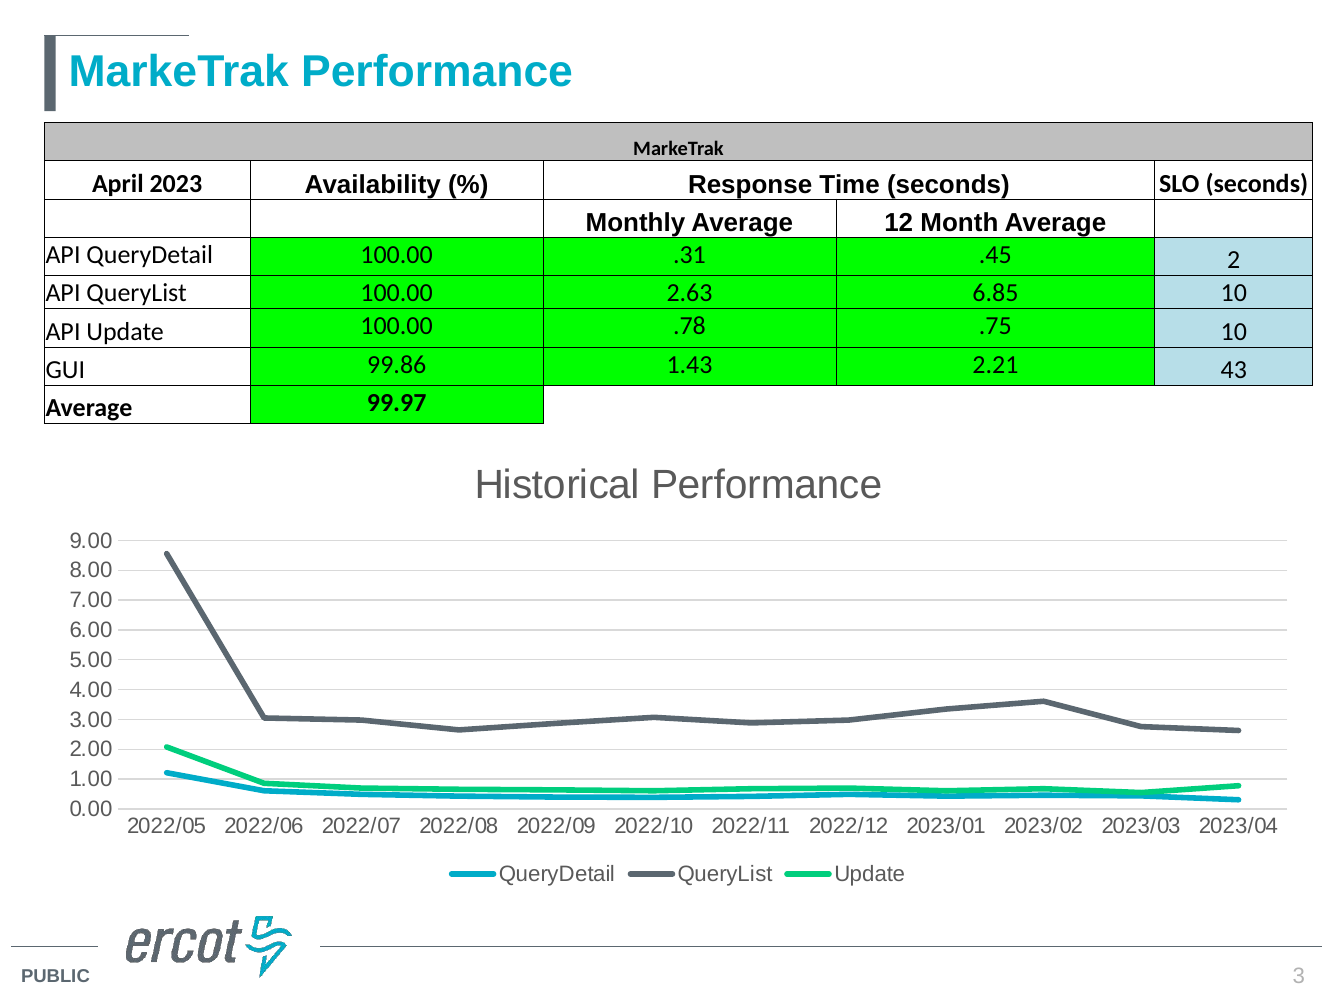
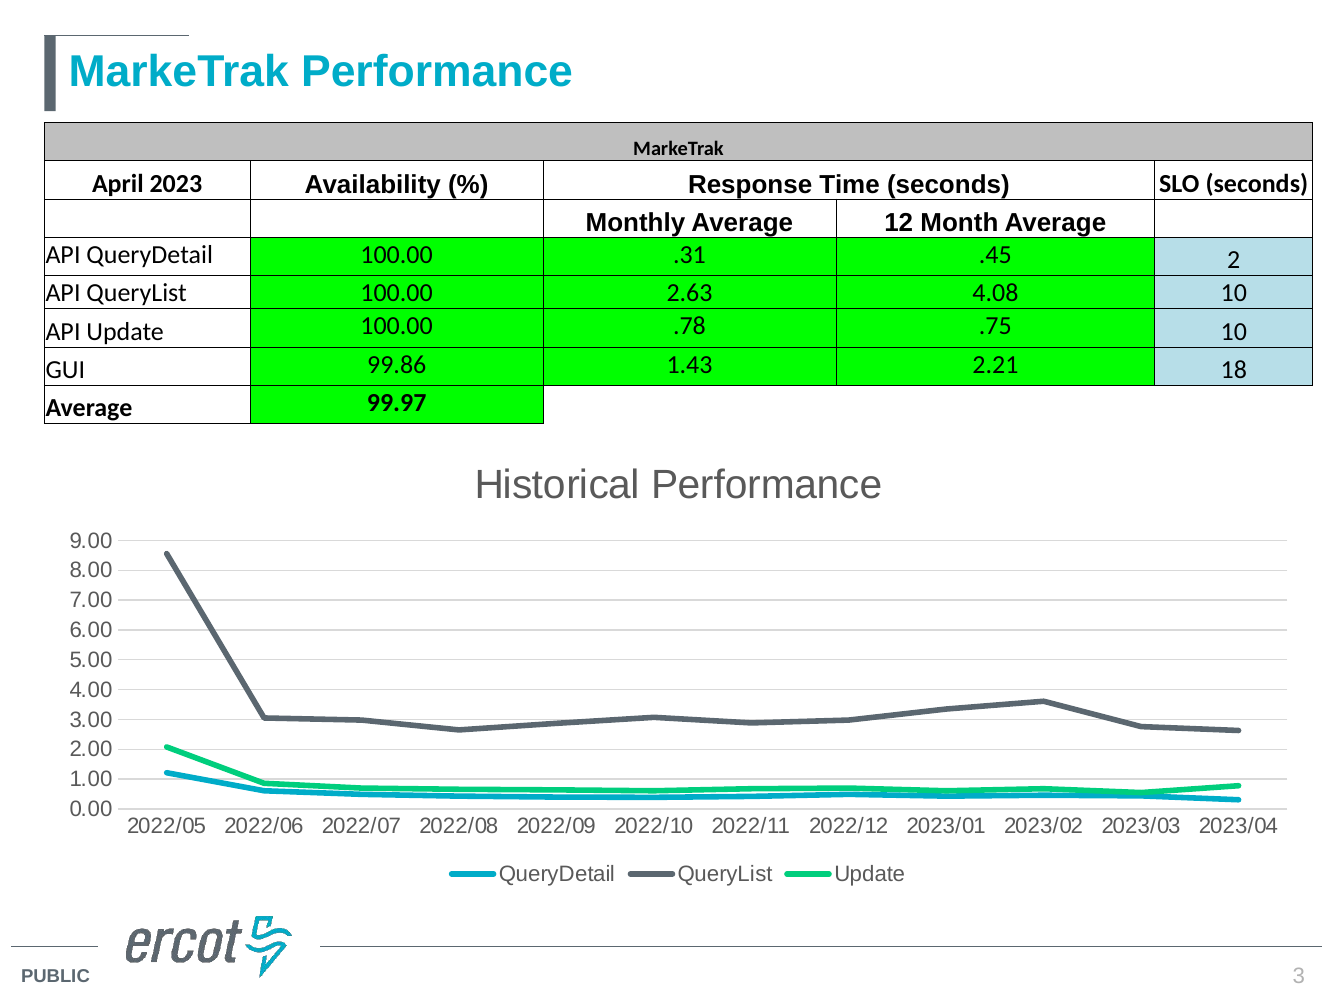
6.85: 6.85 -> 4.08
43: 43 -> 18
